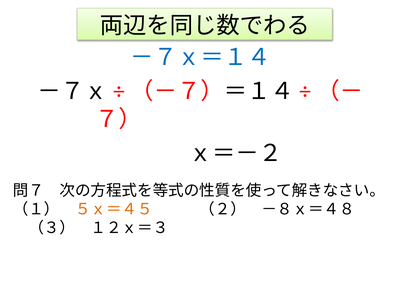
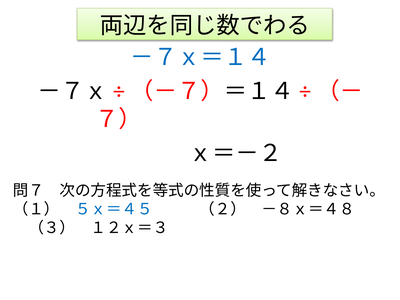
５ｘ＝４５ colour: orange -> blue
